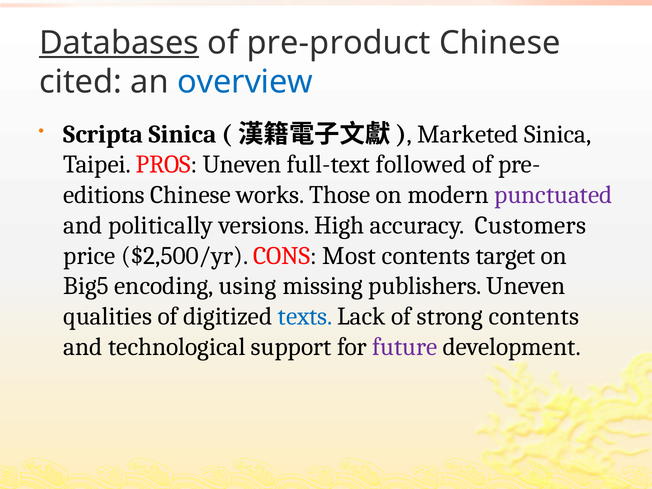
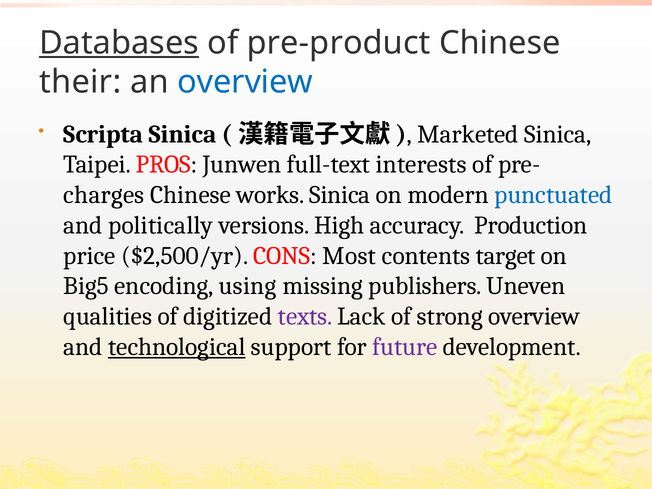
cited: cited -> their
PROS Uneven: Uneven -> Junwen
followed: followed -> interests
editions: editions -> charges
works Those: Those -> Sinica
punctuated colour: purple -> blue
Customers: Customers -> Production
texts colour: blue -> purple
strong contents: contents -> overview
technological underline: none -> present
